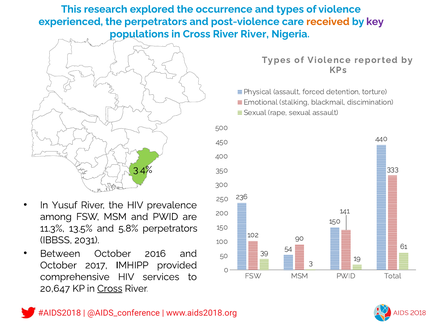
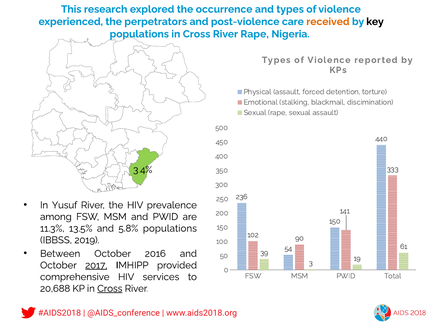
key colour: purple -> black
River River: River -> Rape
5.8% perpetrators: perpetrators -> populations
2031: 2031 -> 2019
2017 underline: none -> present
20,647: 20,647 -> 20,688
